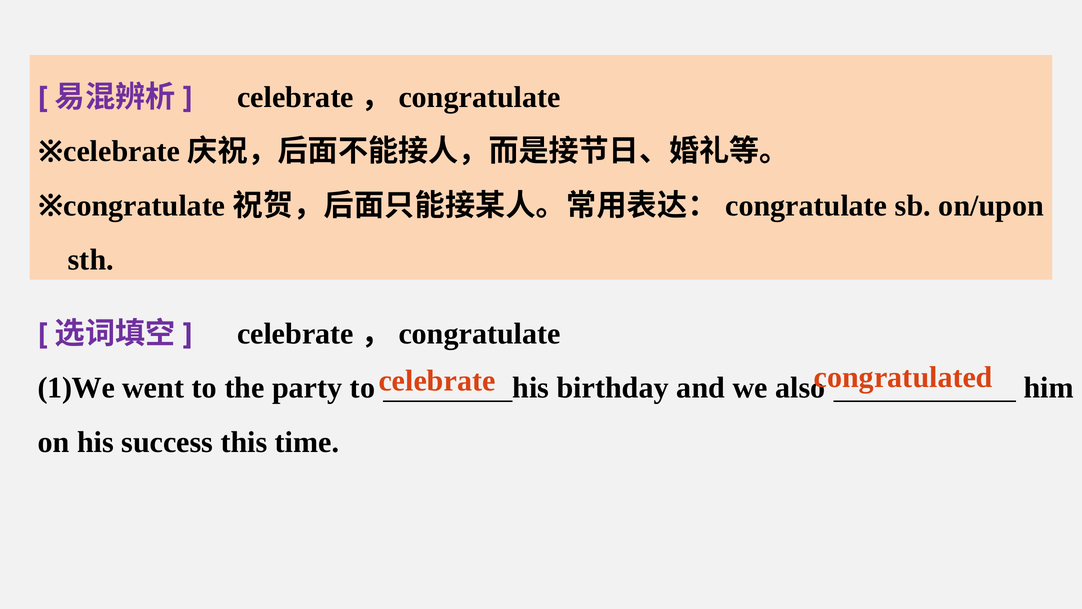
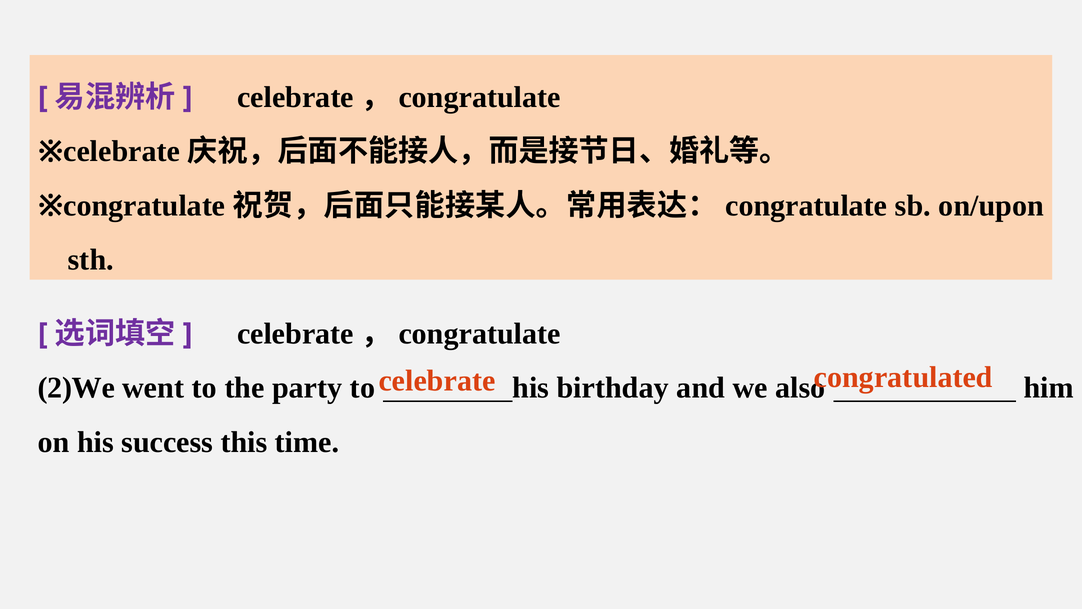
1)We: 1)We -> 2)We
